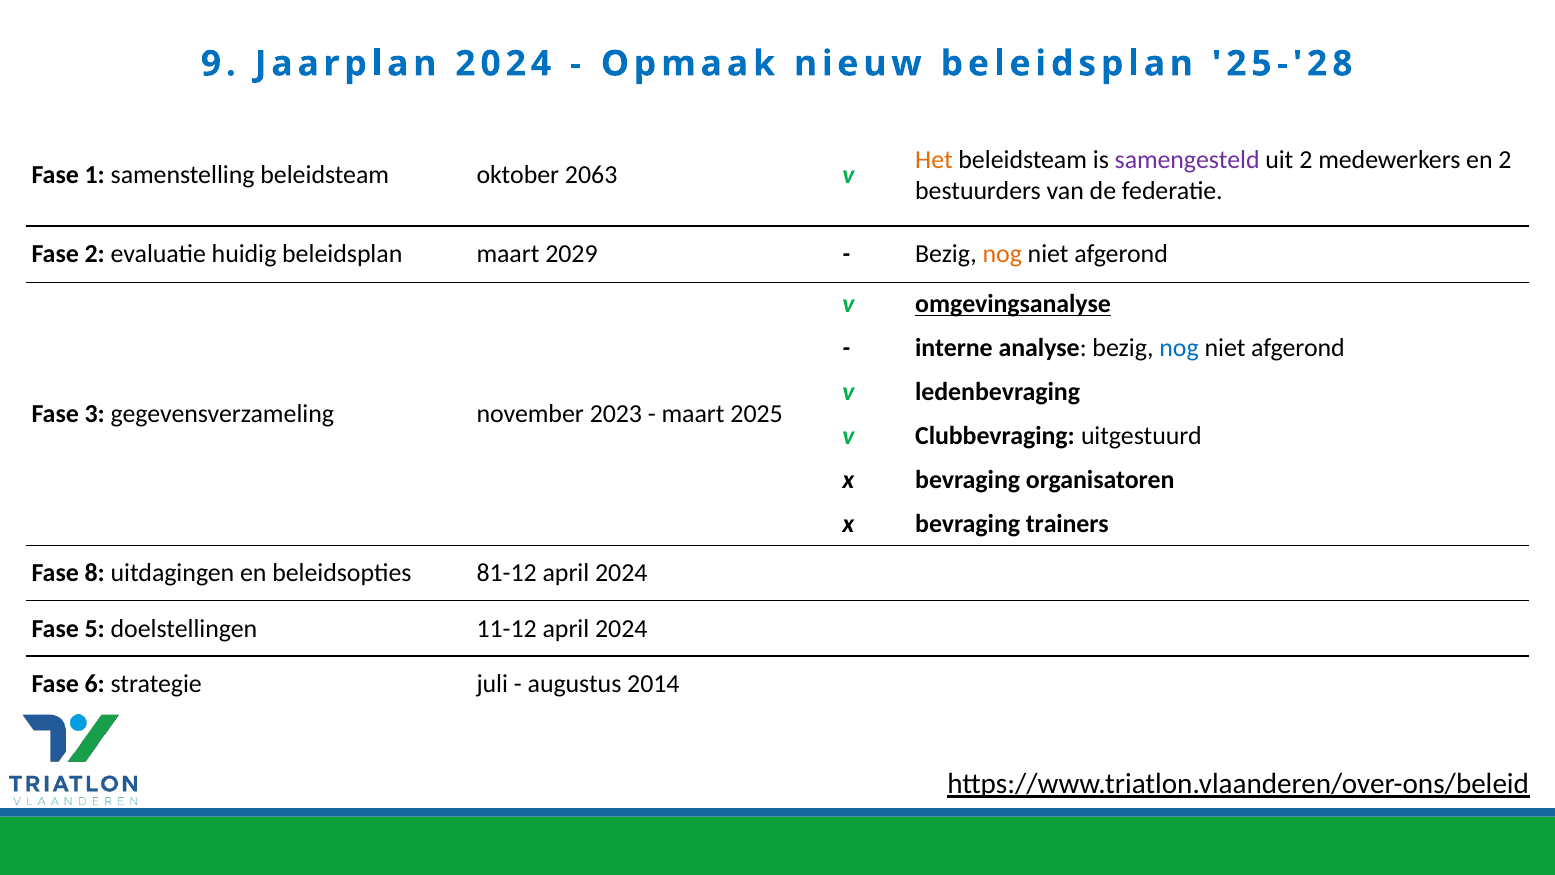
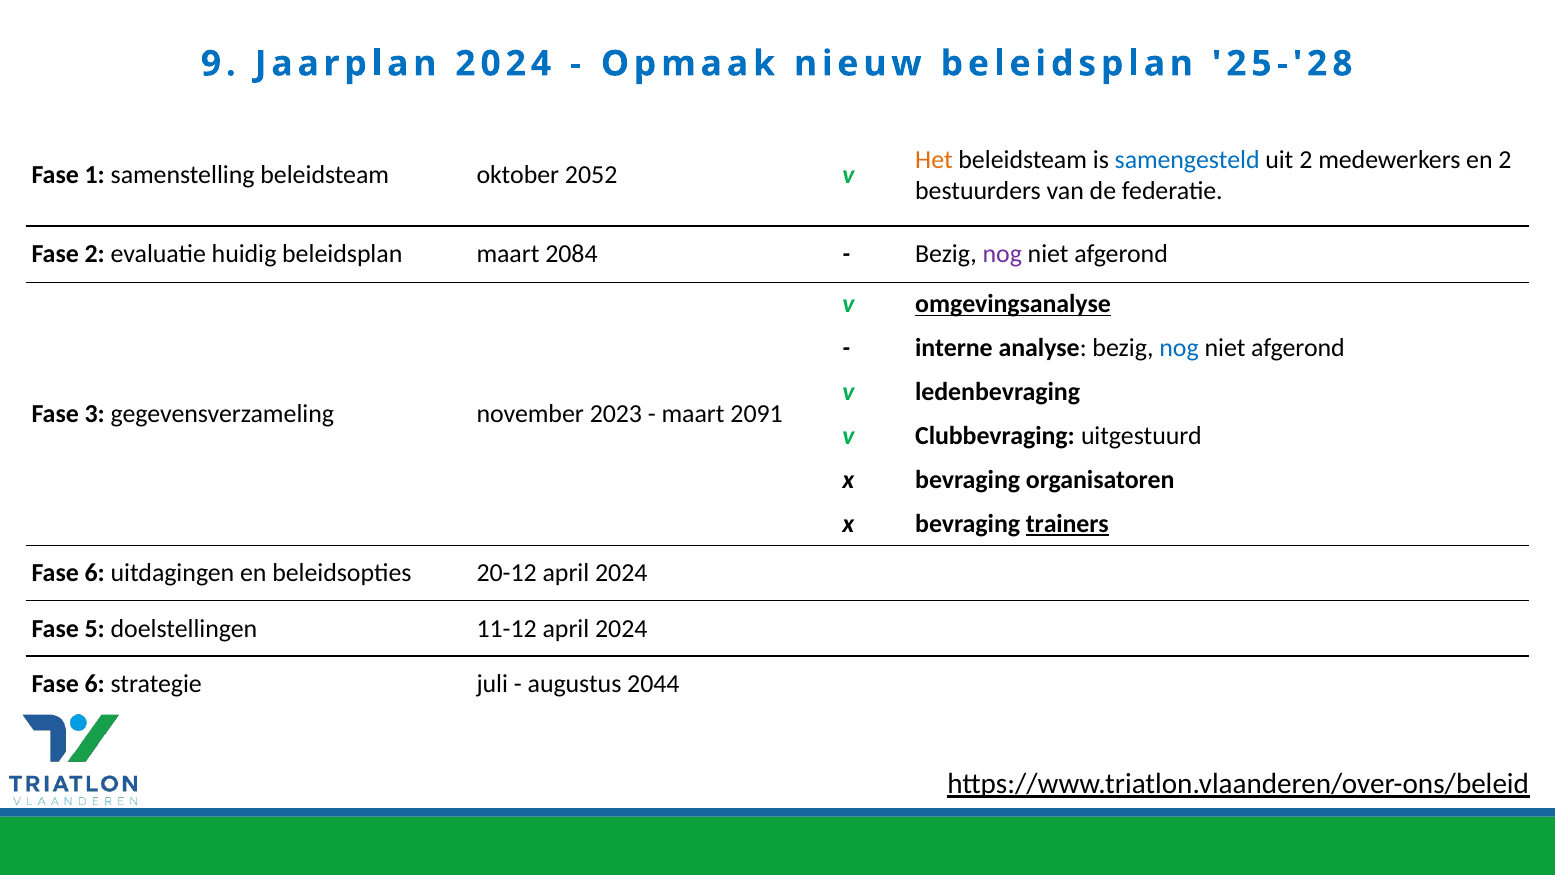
samengesteld colour: purple -> blue
2063: 2063 -> 2052
2029: 2029 -> 2084
nog at (1002, 254) colour: orange -> purple
2025: 2025 -> 2091
trainers underline: none -> present
8 at (95, 573): 8 -> 6
81-12: 81-12 -> 20-12
2014: 2014 -> 2044
